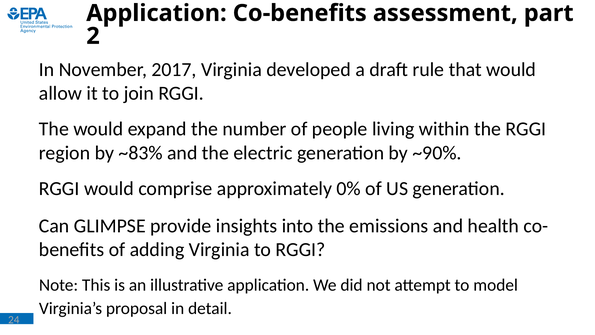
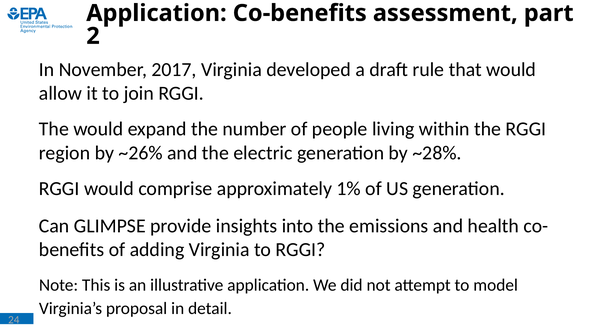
~83%: ~83% -> ~26%
~90%: ~90% -> ~28%
0%: 0% -> 1%
